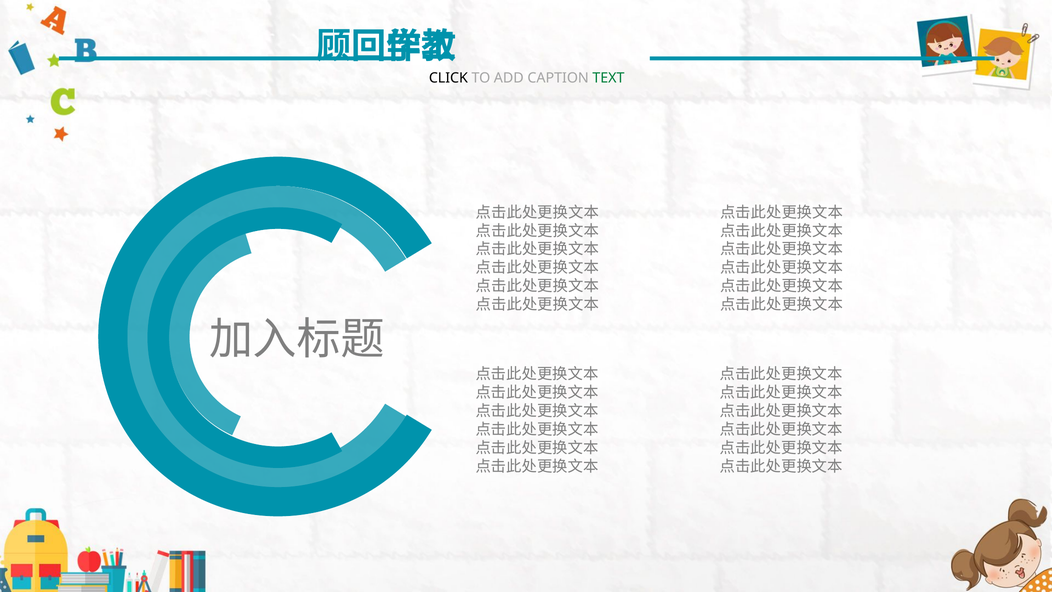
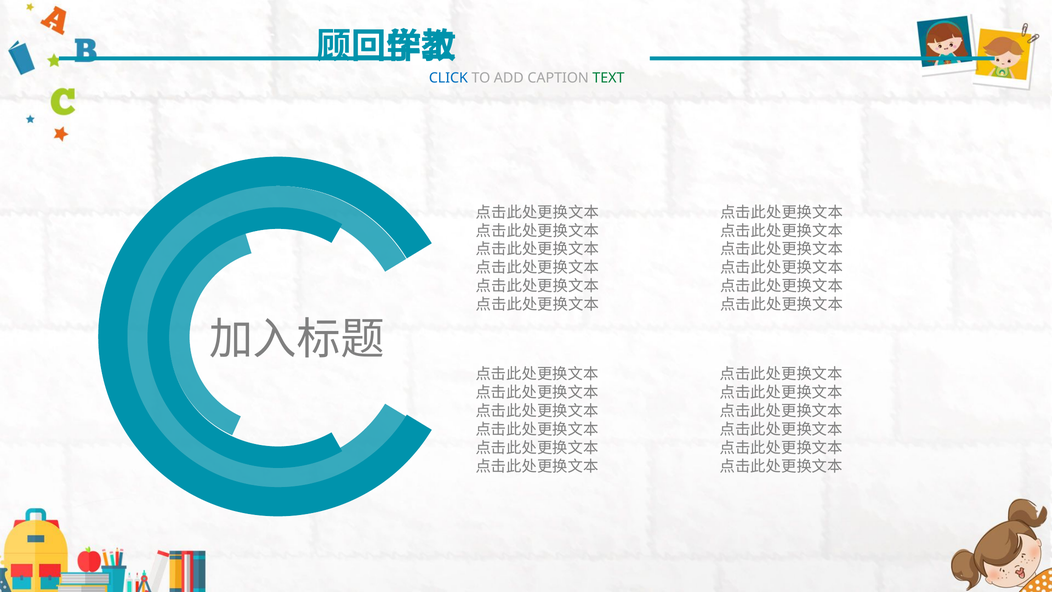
CLICK colour: black -> blue
